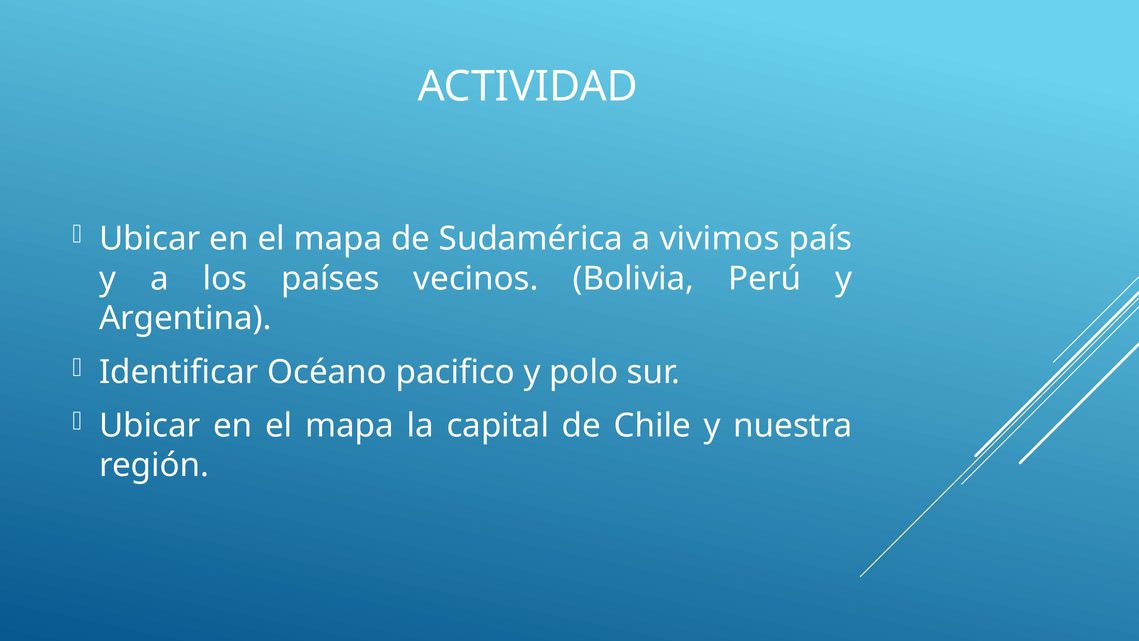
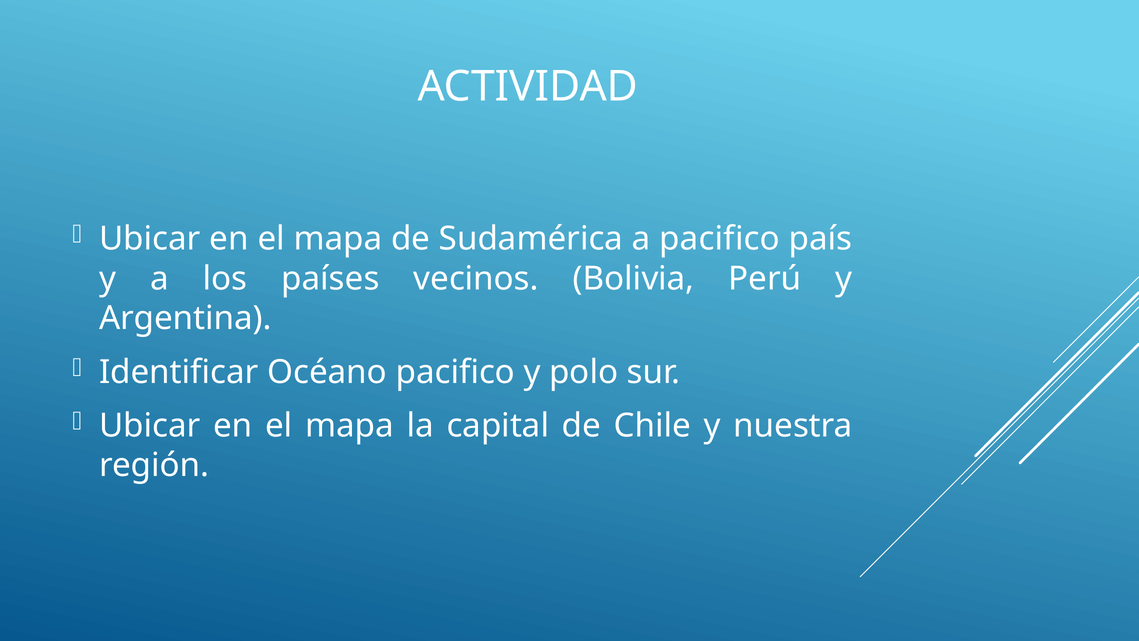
a vivimos: vivimos -> pacifico
